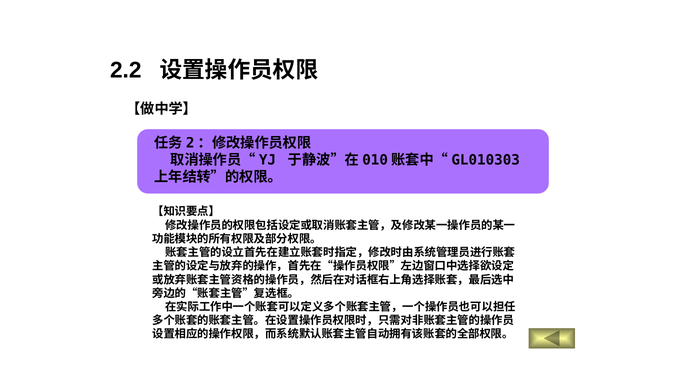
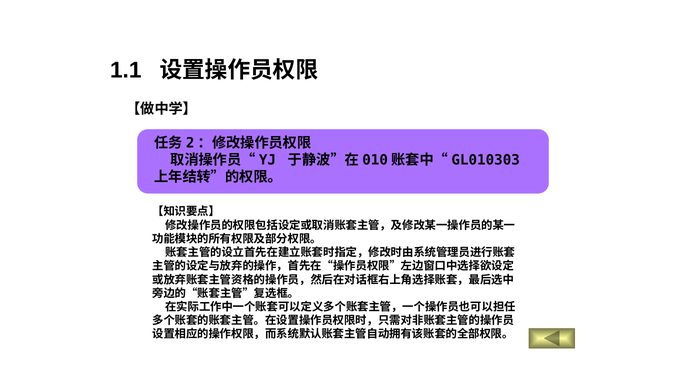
2.2: 2.2 -> 1.1
